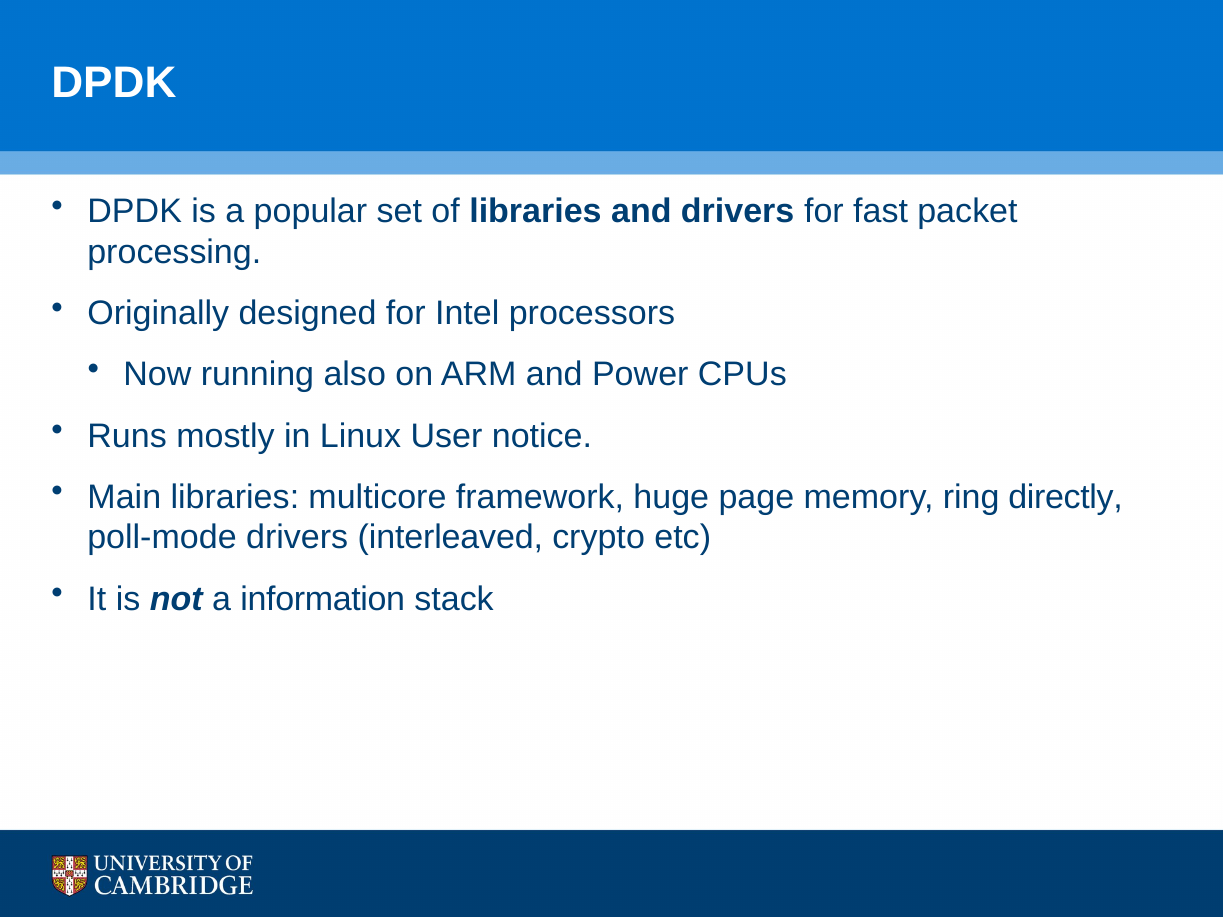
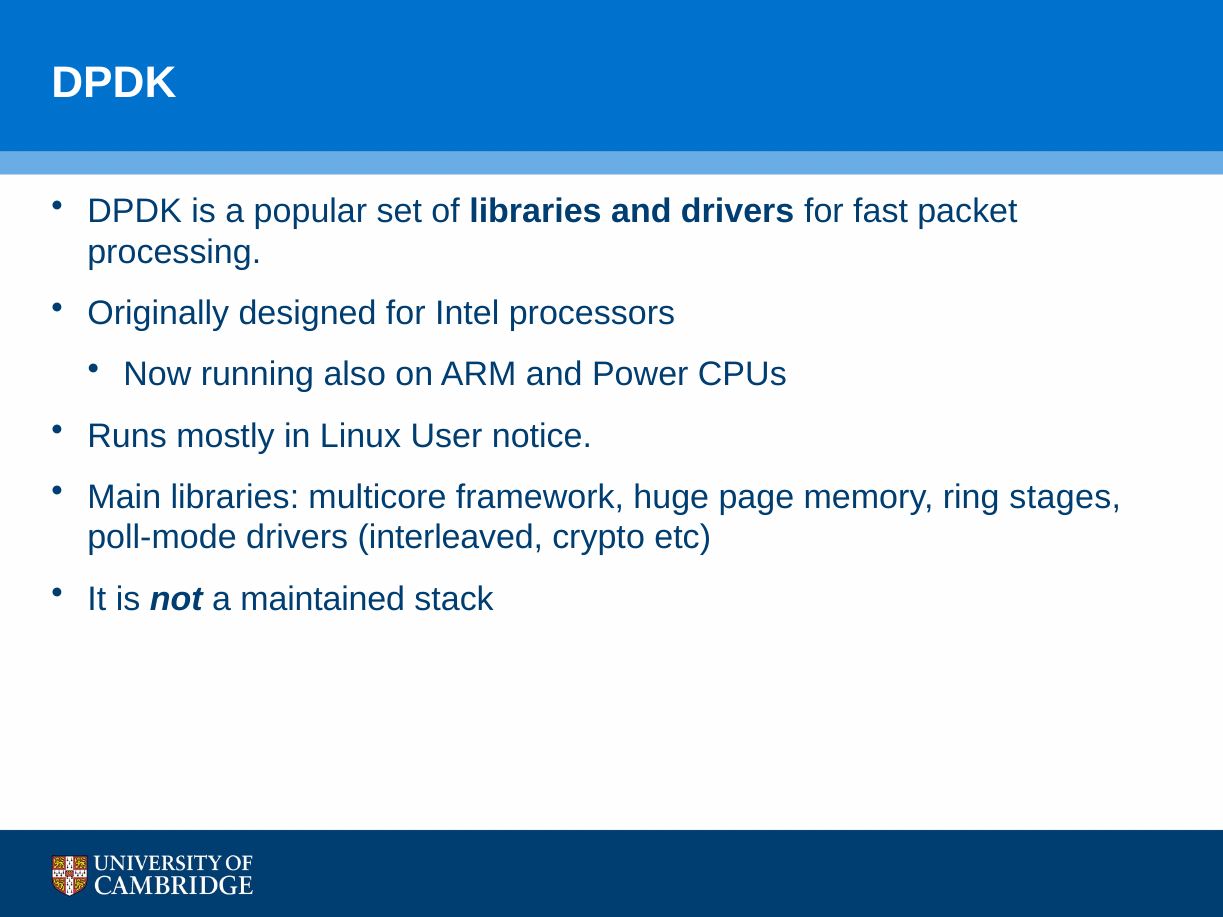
directly: directly -> stages
information: information -> maintained
